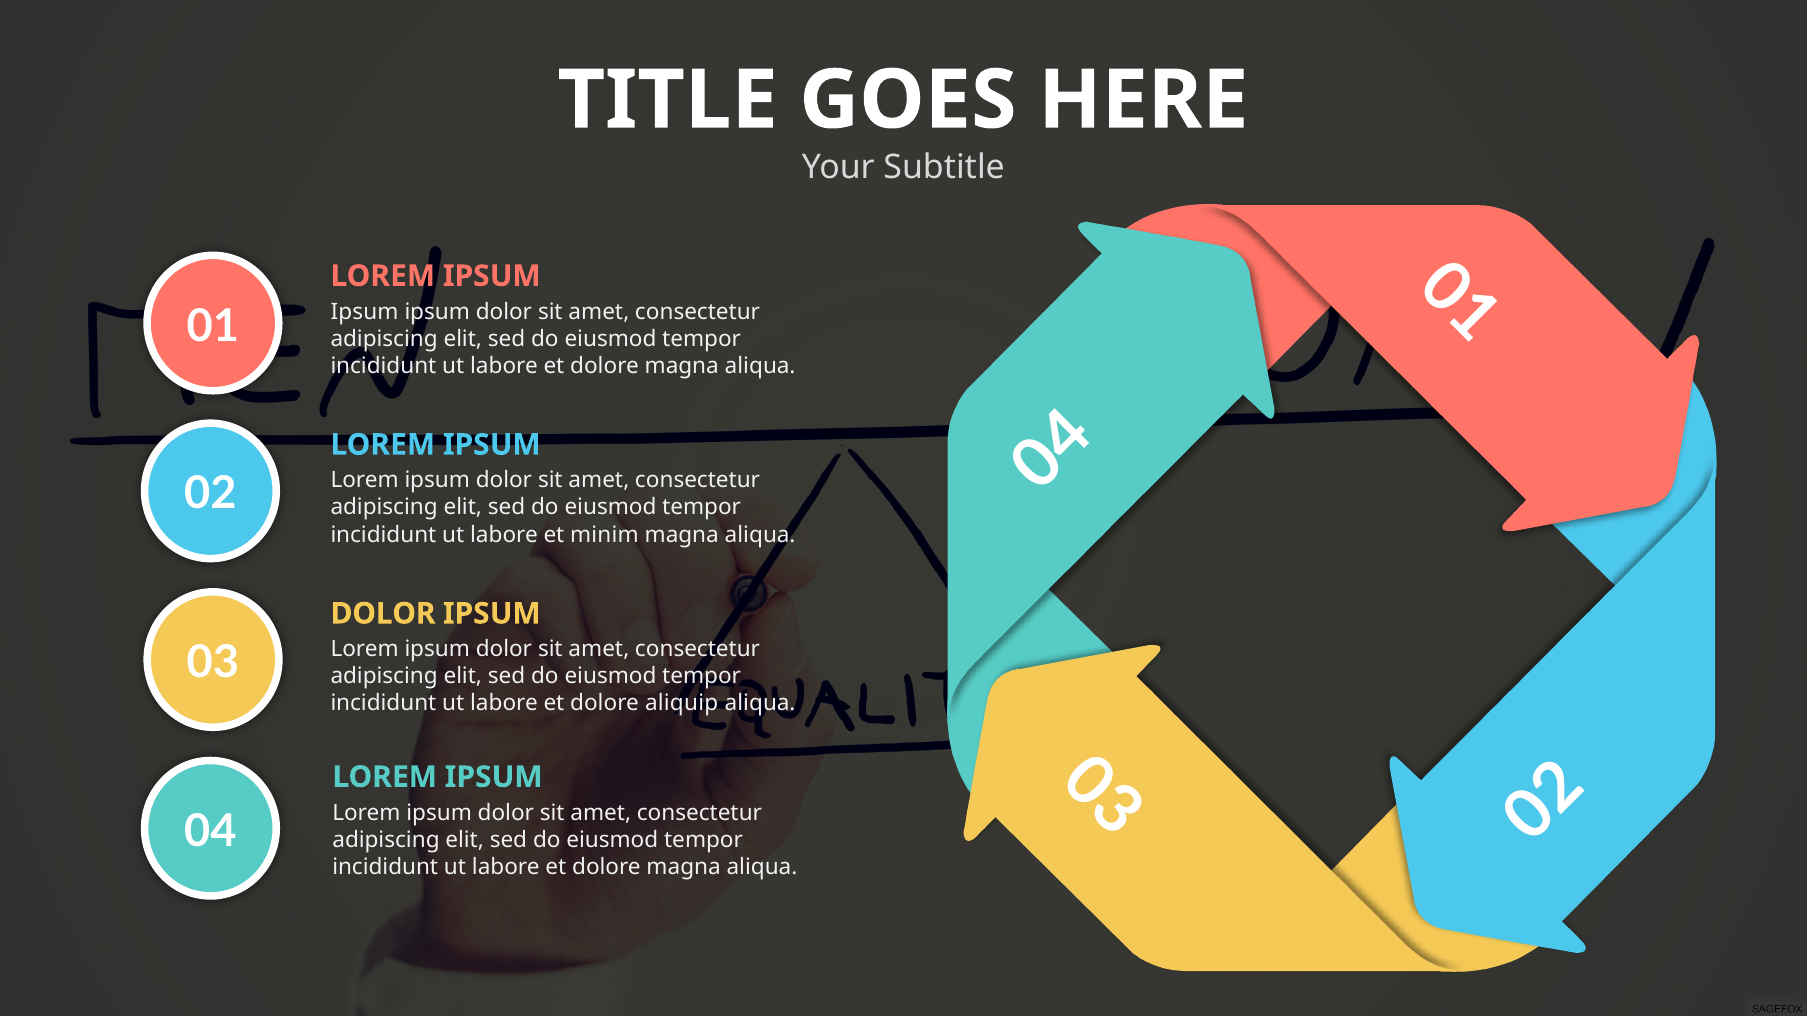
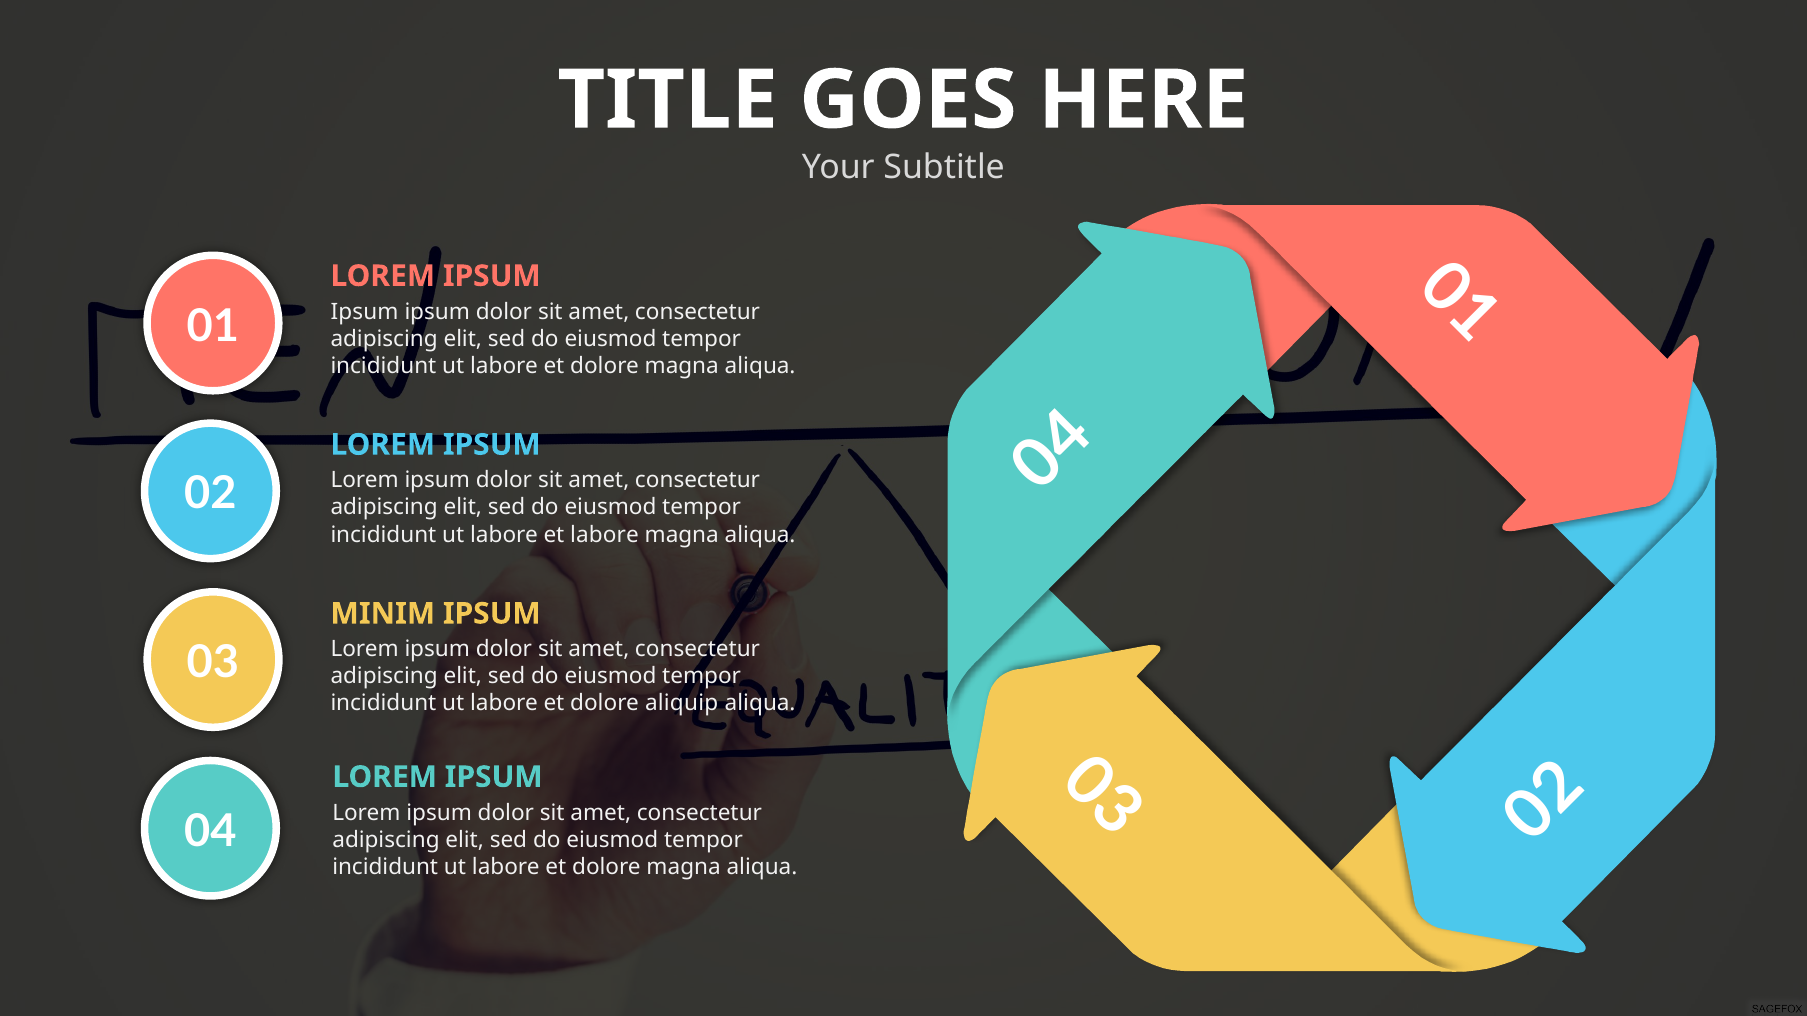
et minim: minim -> labore
DOLOR at (383, 614): DOLOR -> MINIM
